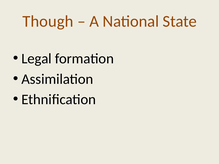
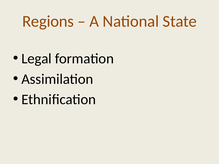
Though: Though -> Regions
